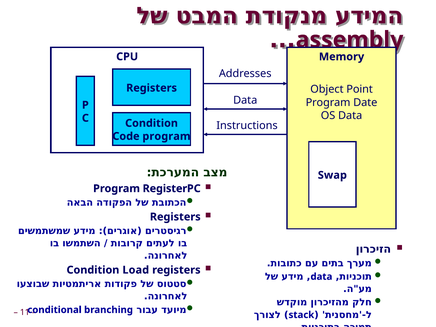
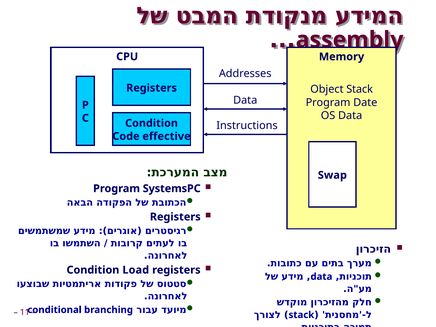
Object Point: Point -> Stack
Code program: program -> effective
Register: Register -> Systems
